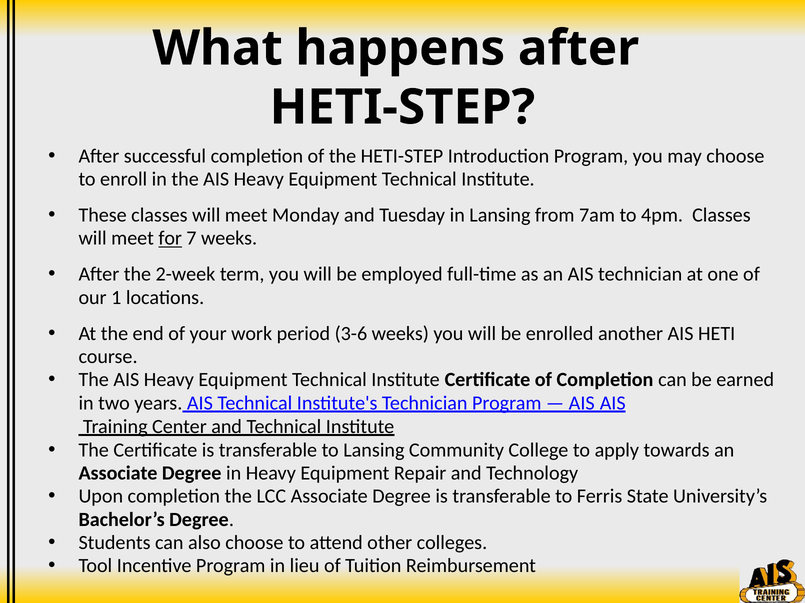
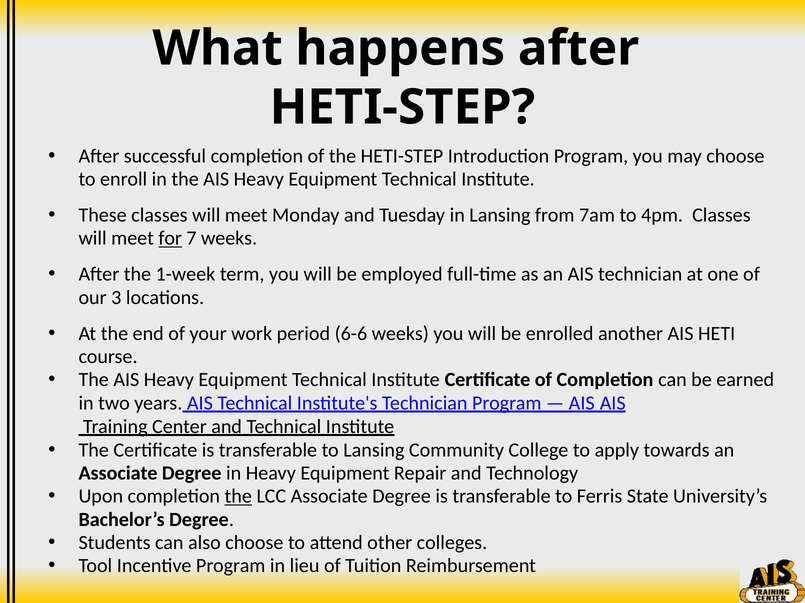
2-week: 2-week -> 1-week
1: 1 -> 3
3-6: 3-6 -> 6-6
the at (238, 497) underline: none -> present
